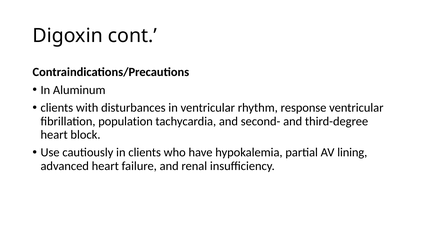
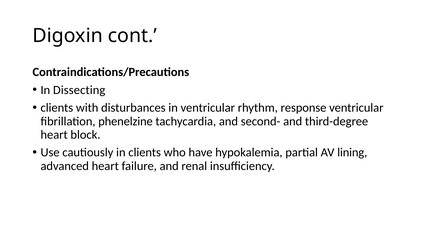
Aluminum: Aluminum -> Dissecting
population: population -> phenelzine
